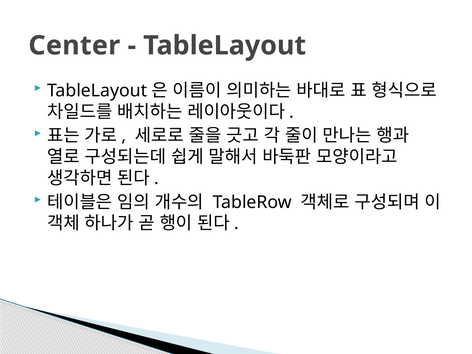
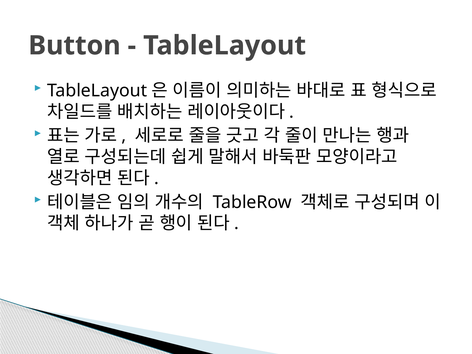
Center: Center -> Button
